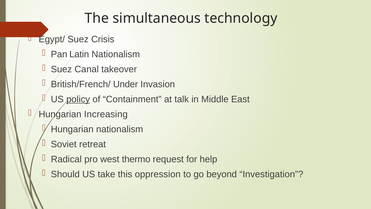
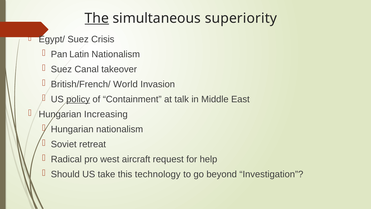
The underline: none -> present
technology: technology -> superiority
Under: Under -> World
thermo: thermo -> aircraft
oppression: oppression -> technology
